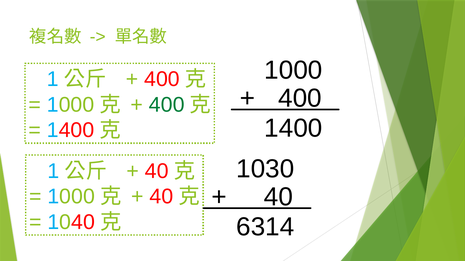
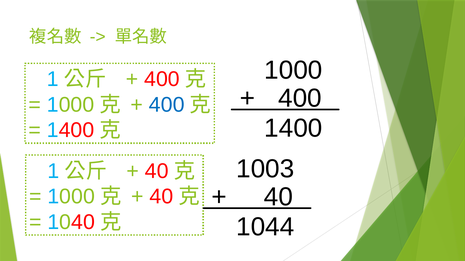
400 at (167, 105) colour: green -> blue
1030: 1030 -> 1003
6314: 6314 -> 1044
